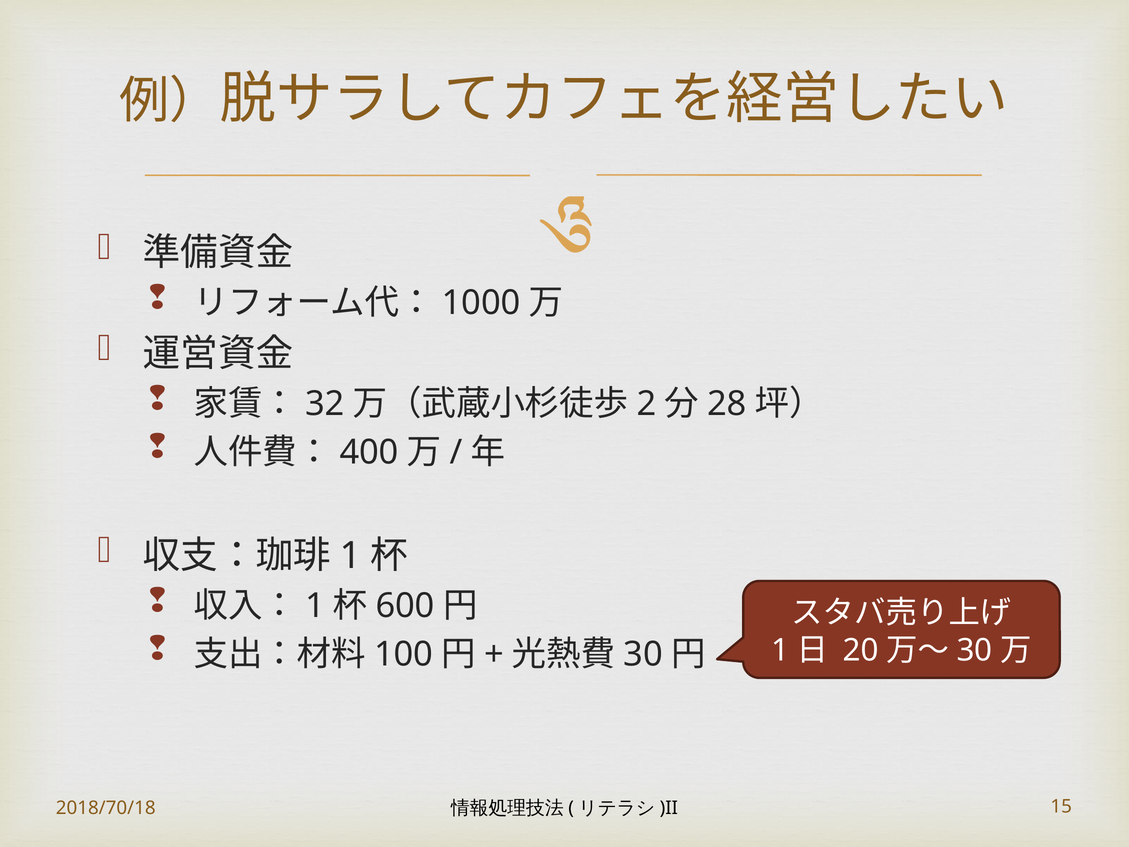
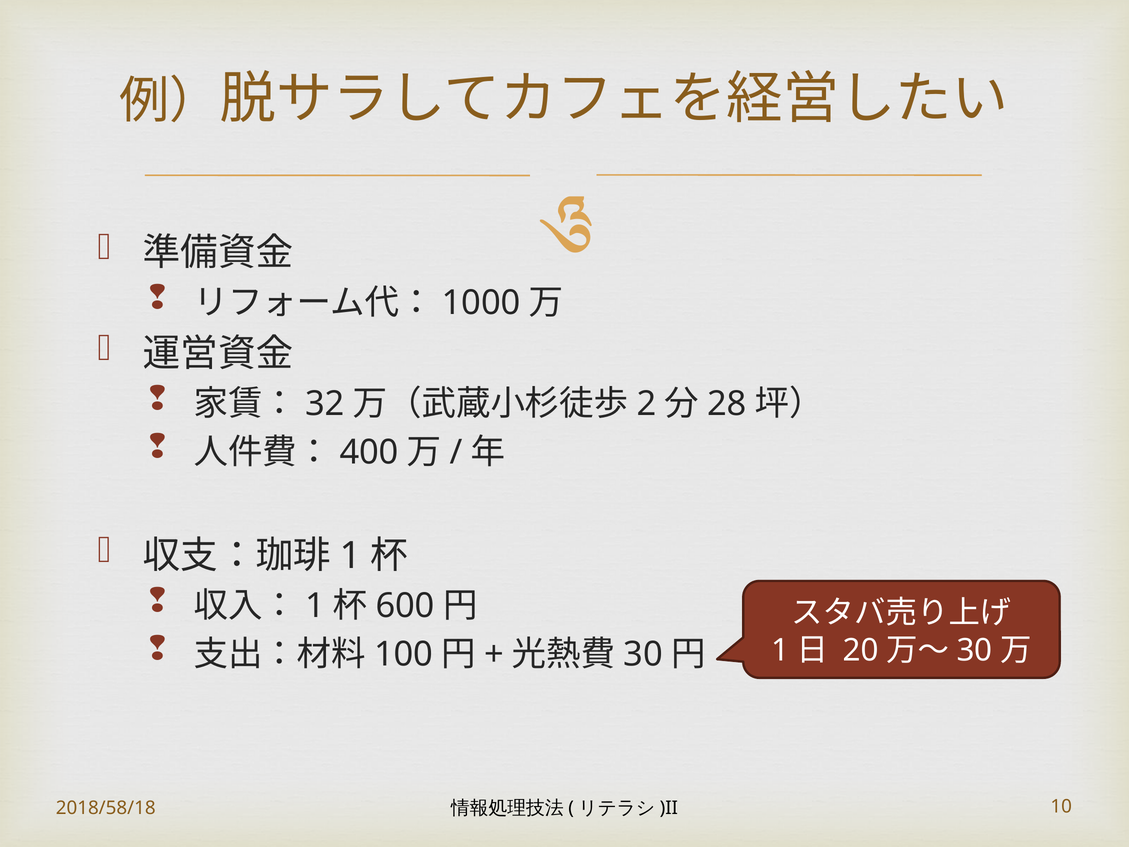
2018/70/18: 2018/70/18 -> 2018/58/18
15: 15 -> 10
